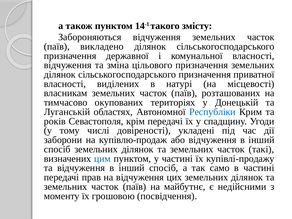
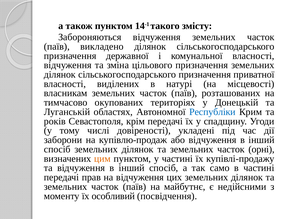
такі: такі -> орні
цим colour: blue -> orange
грошовою: грошовою -> особливий
